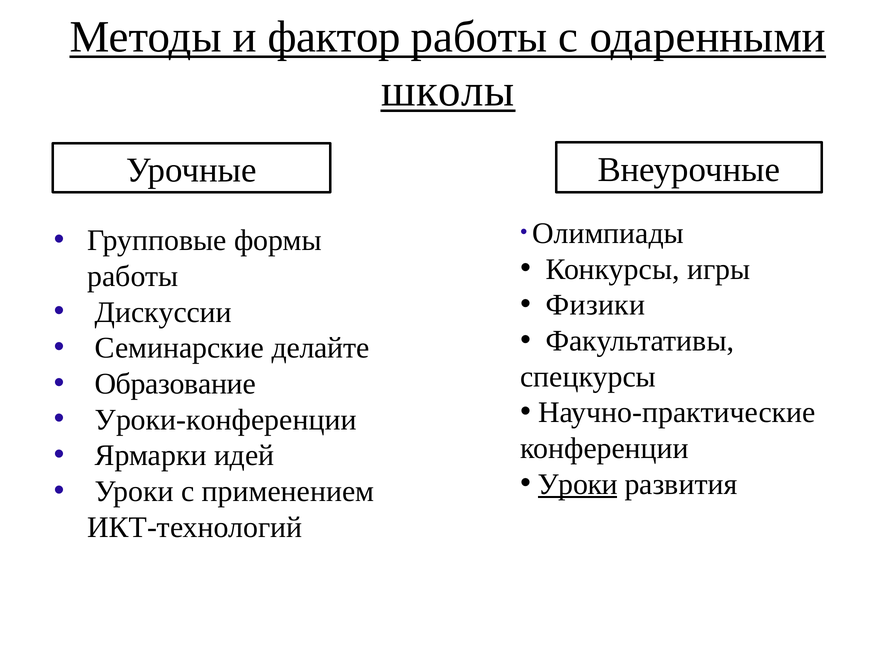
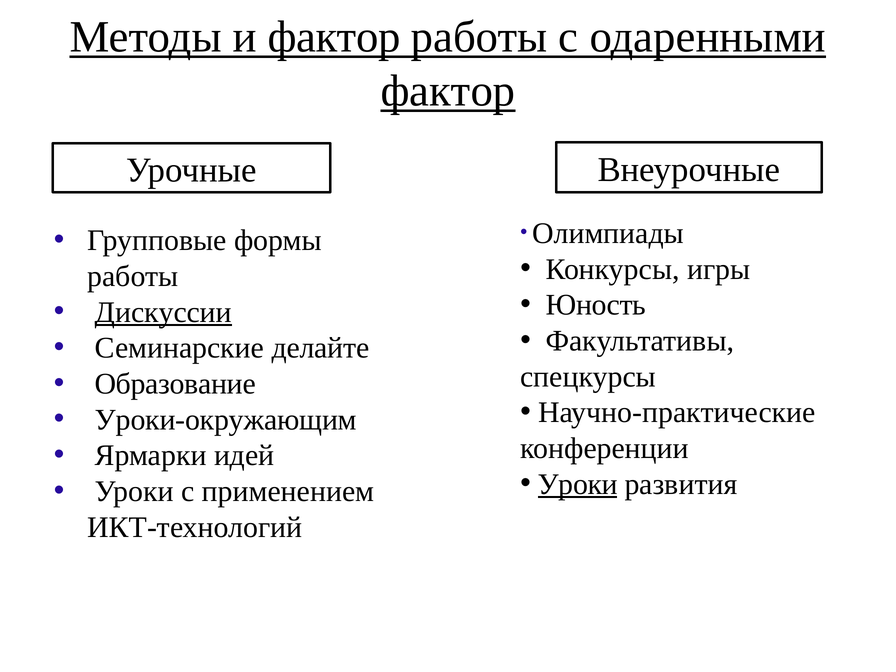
школы at (448, 91): школы -> фактор
Физики: Физики -> Юность
Дискуссии underline: none -> present
Уроки-конференции: Уроки-конференции -> Уроки-окружающим
